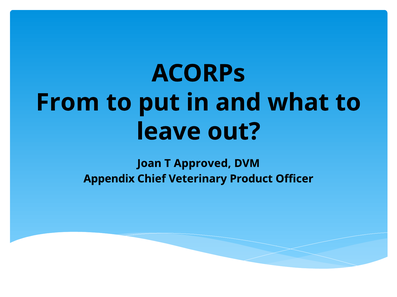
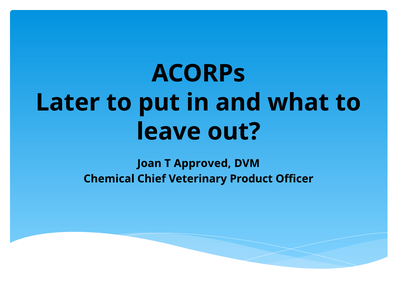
From: From -> Later
Appendix: Appendix -> Chemical
